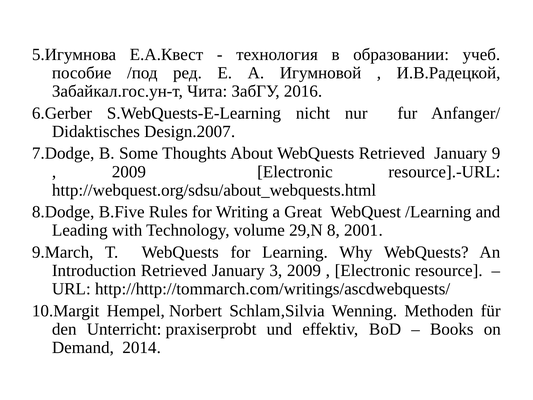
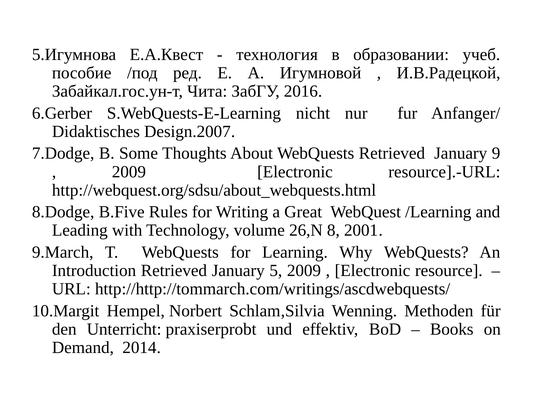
29,N: 29,N -> 26,N
3: 3 -> 5
